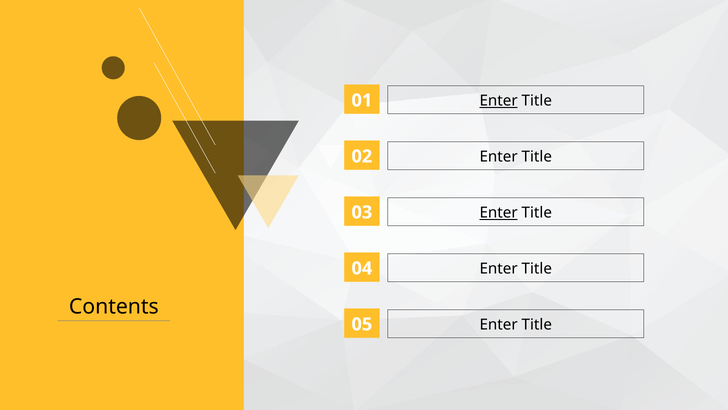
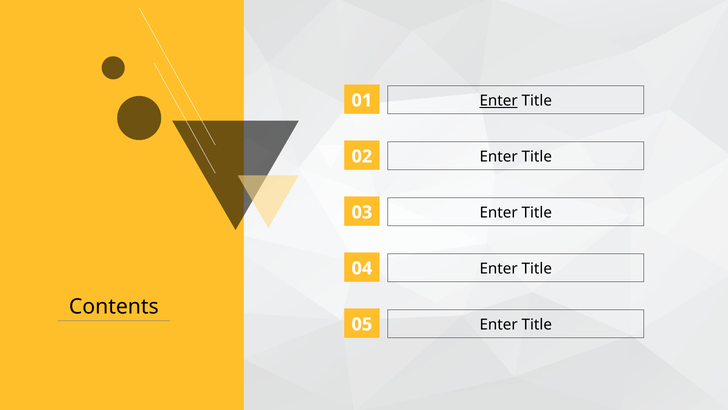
Enter at (499, 213) underline: present -> none
